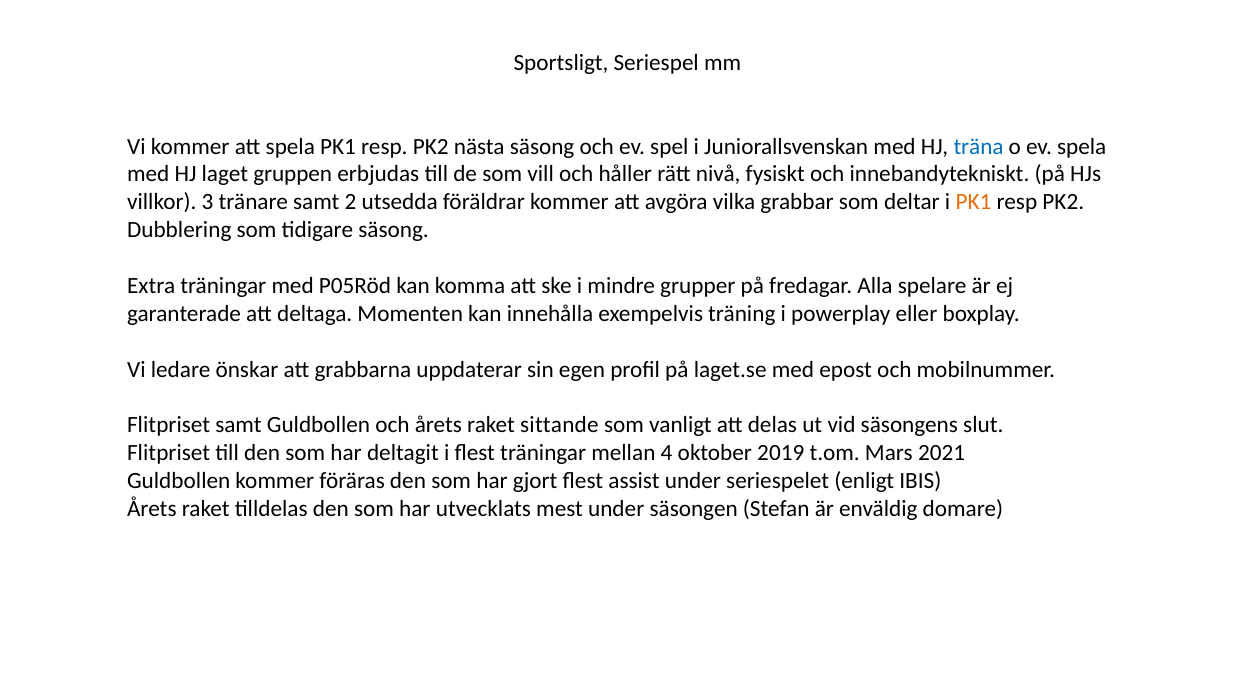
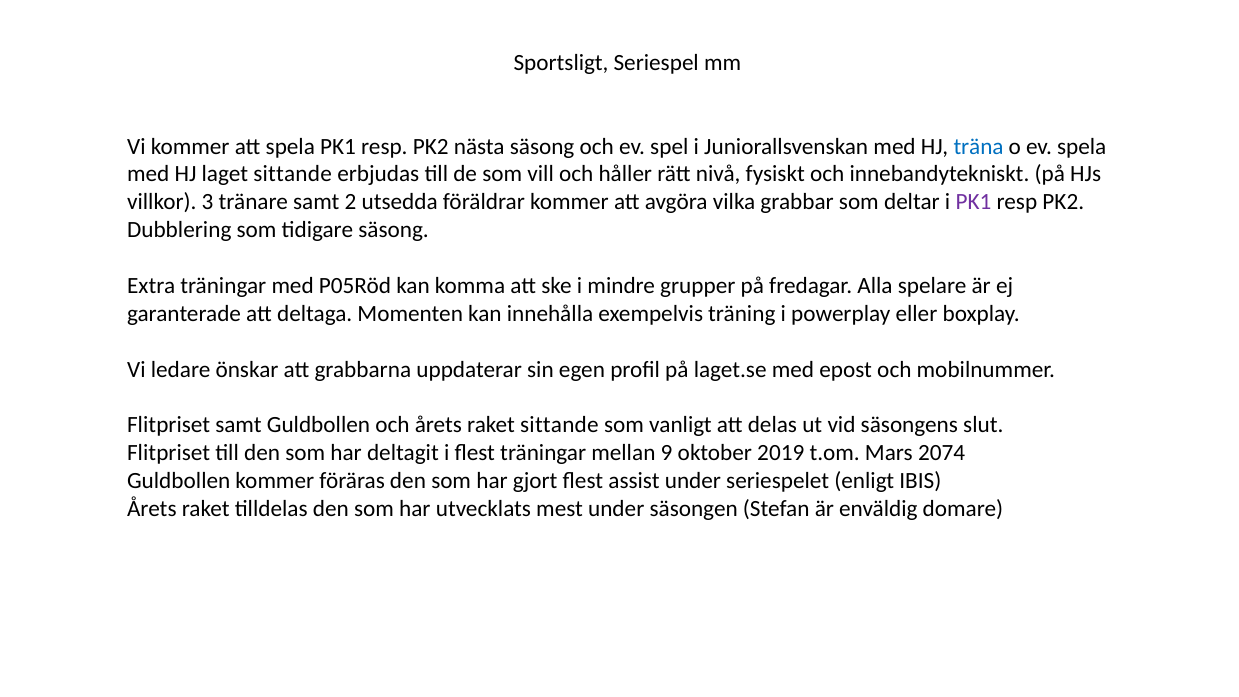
laget gruppen: gruppen -> sittande
PK1 at (974, 202) colour: orange -> purple
4: 4 -> 9
2021: 2021 -> 2074
